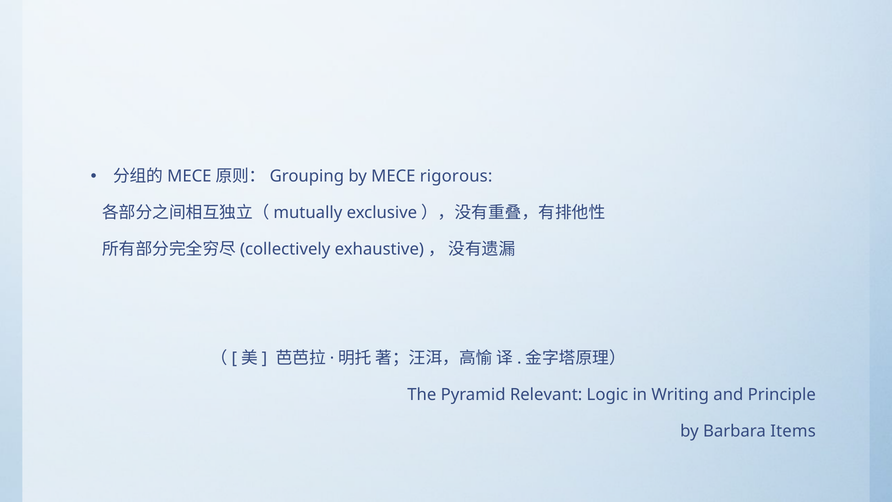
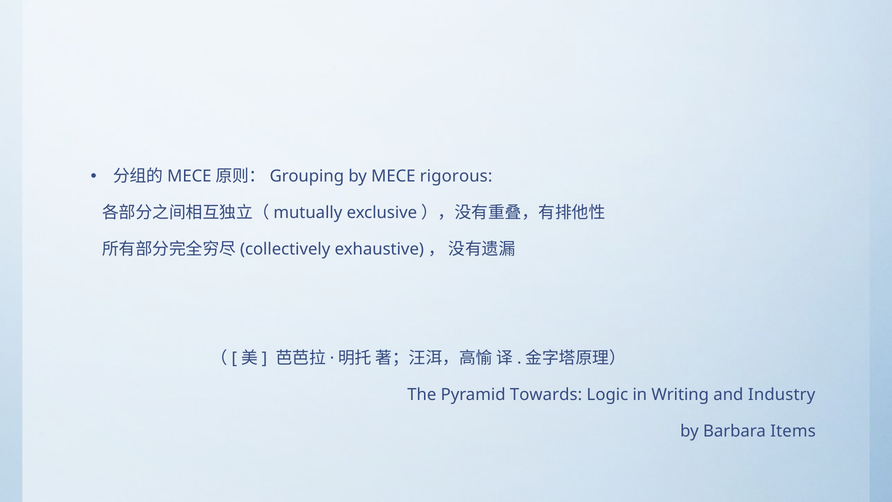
Relevant: Relevant -> Towards
Principle: Principle -> Industry
